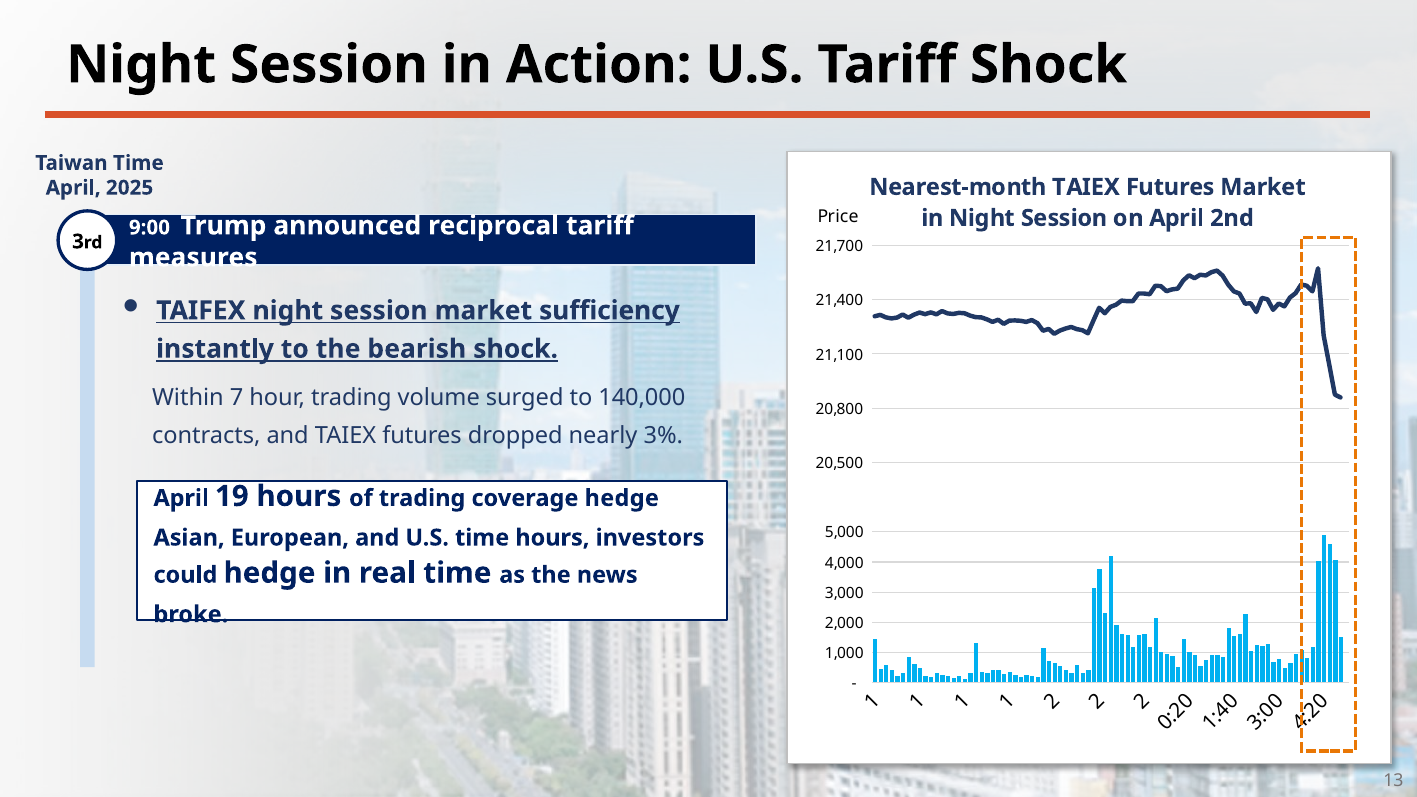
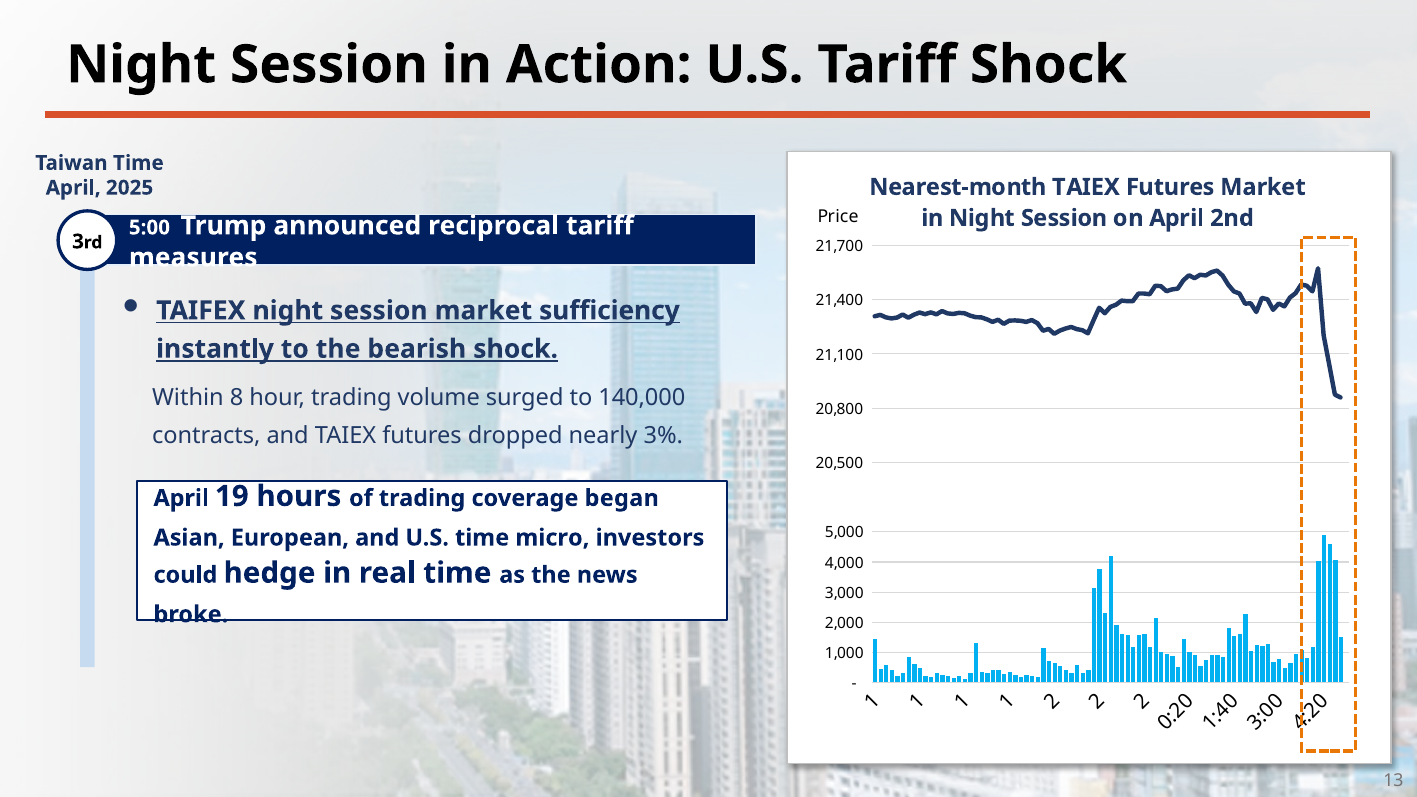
9:00: 9:00 -> 5:00
7: 7 -> 8
coverage hedge: hedge -> began
time hours: hours -> micro
